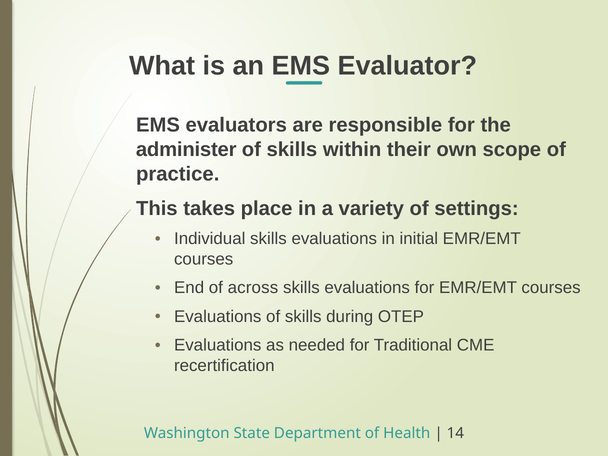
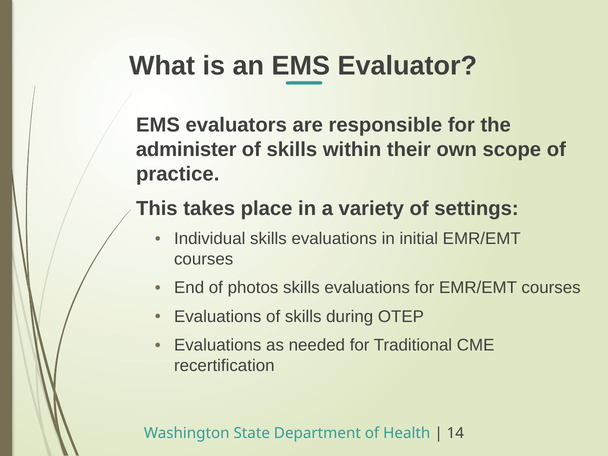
across: across -> photos
